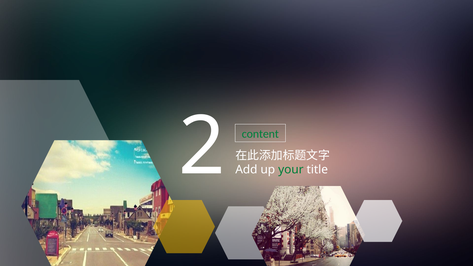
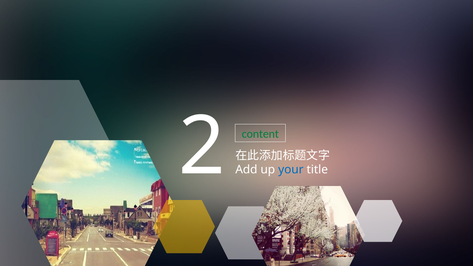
your colour: green -> blue
